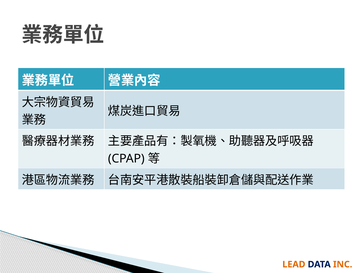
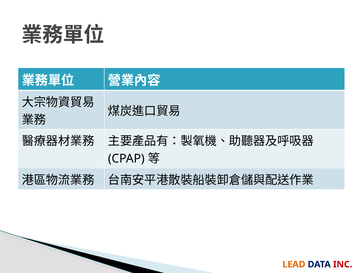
INC colour: orange -> red
